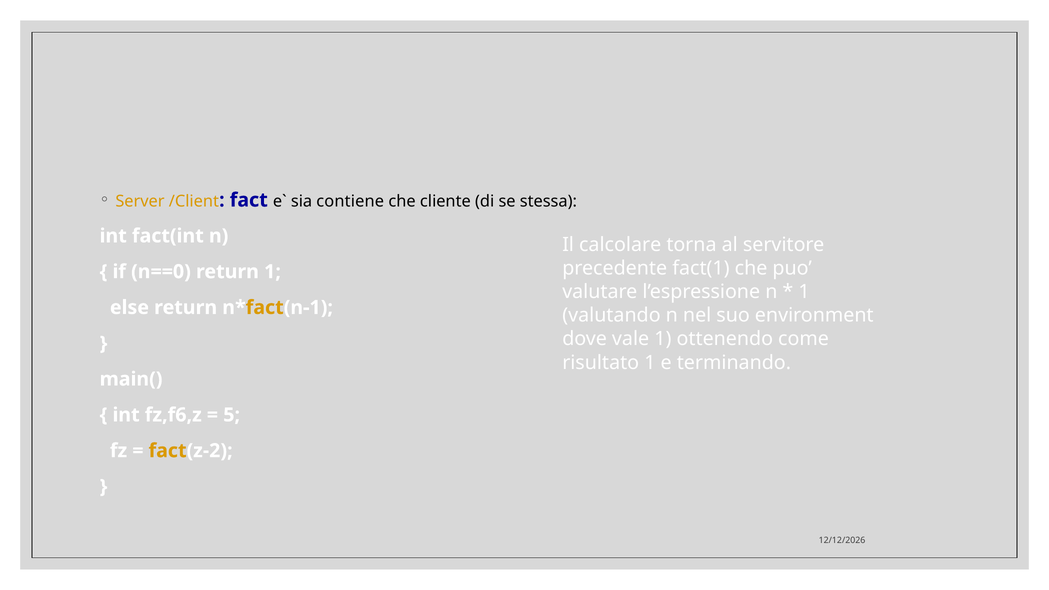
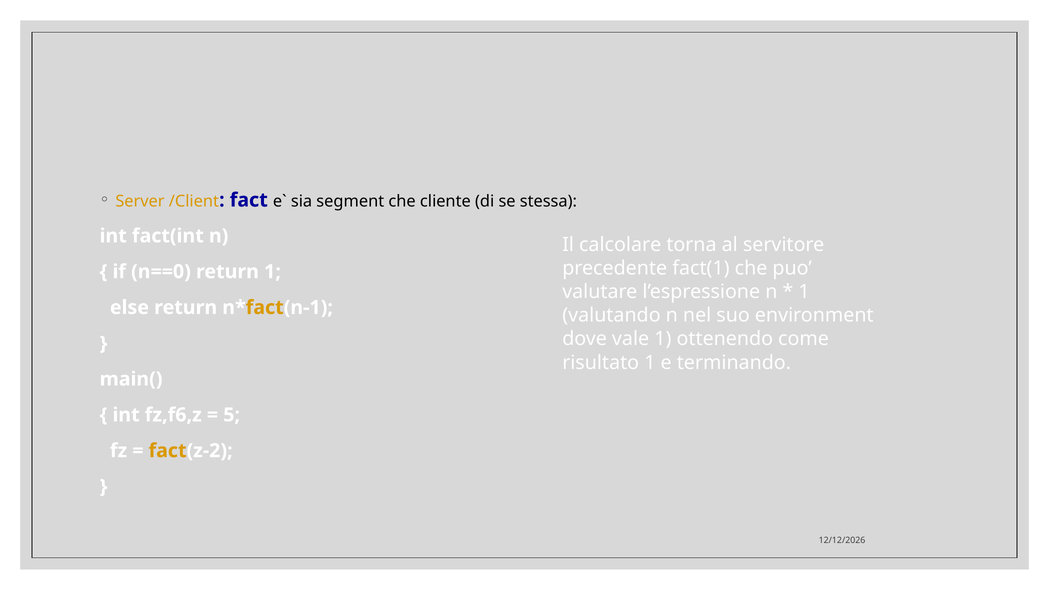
contiene: contiene -> segment
